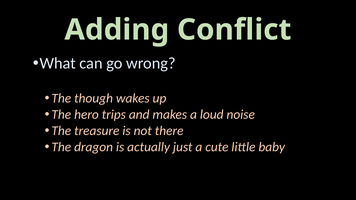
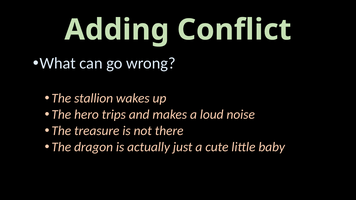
though: though -> stallion
